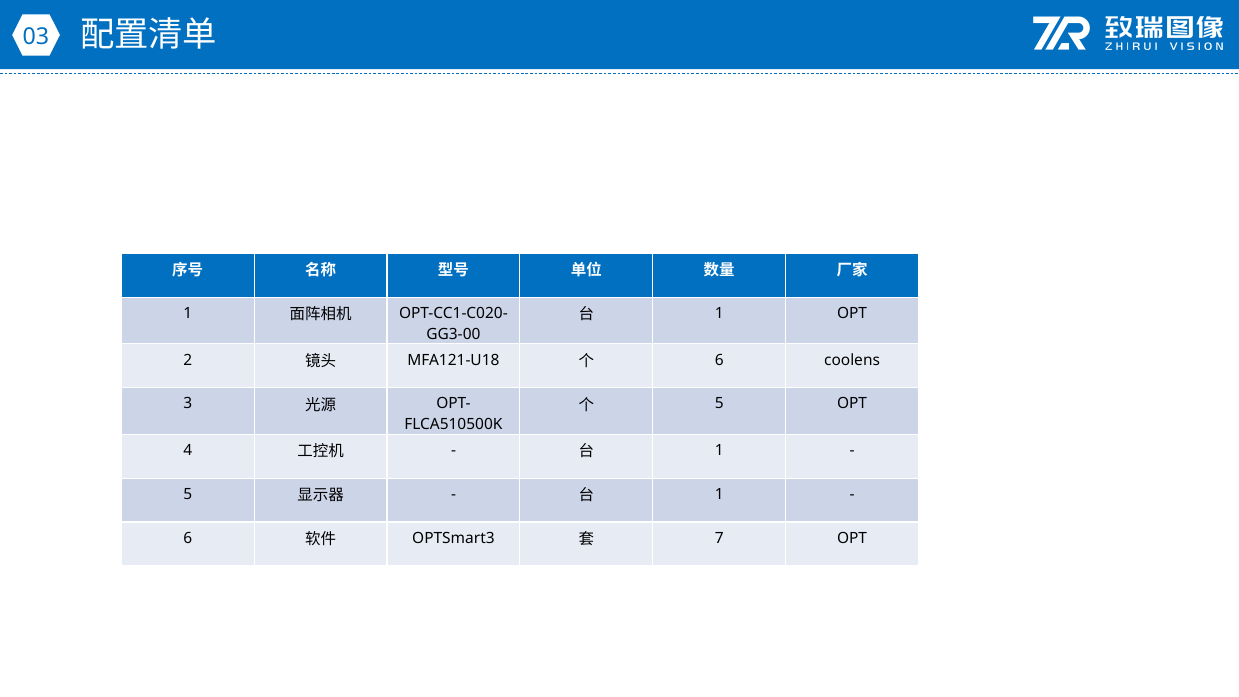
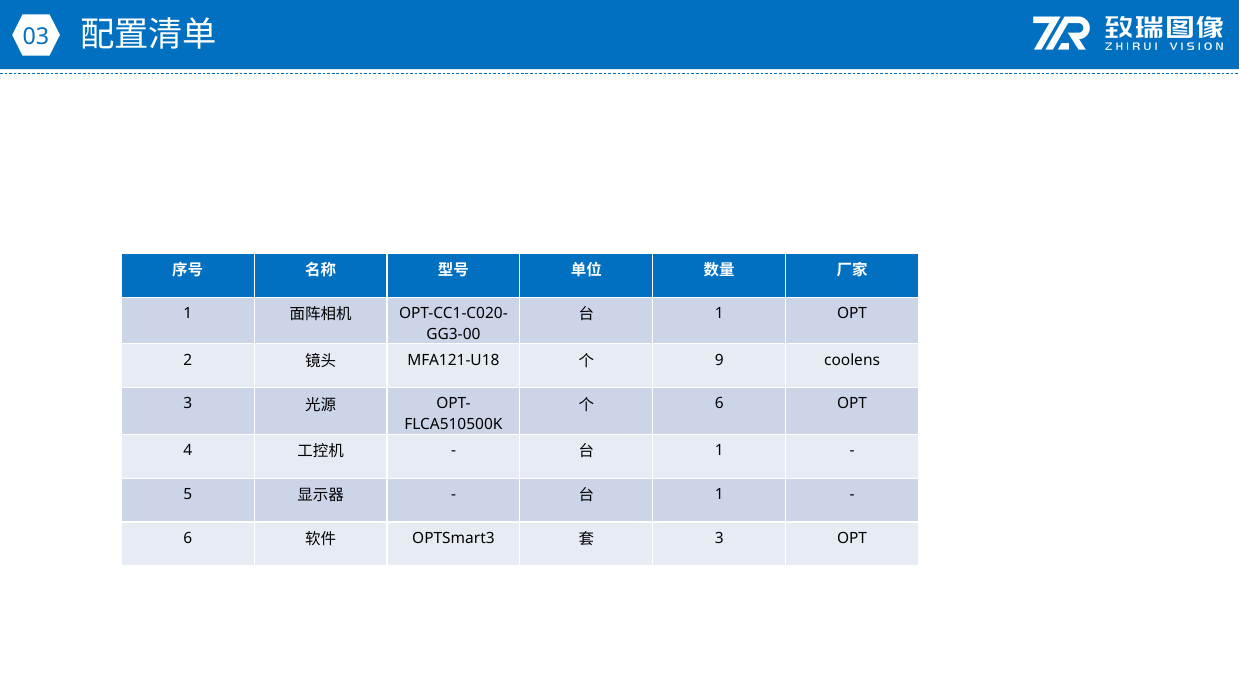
6 at (719, 360): 6 -> 9
5 at (719, 404): 5 -> 6
7 at (719, 538): 7 -> 3
